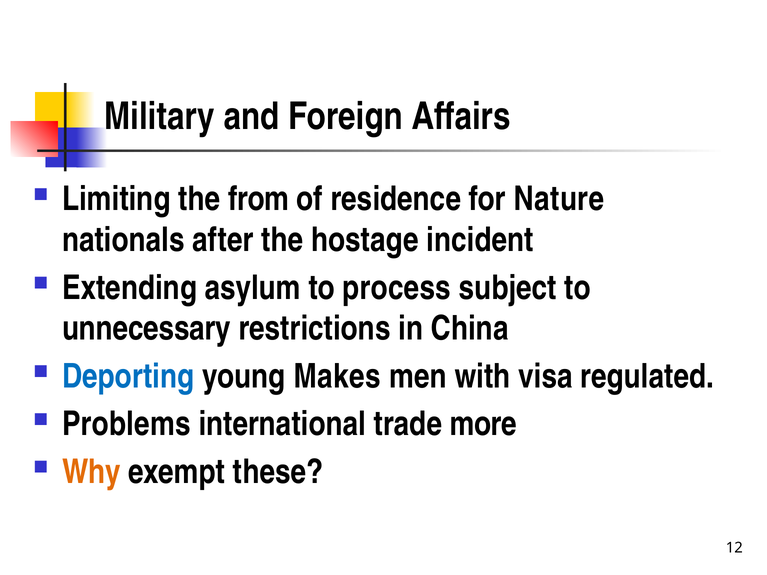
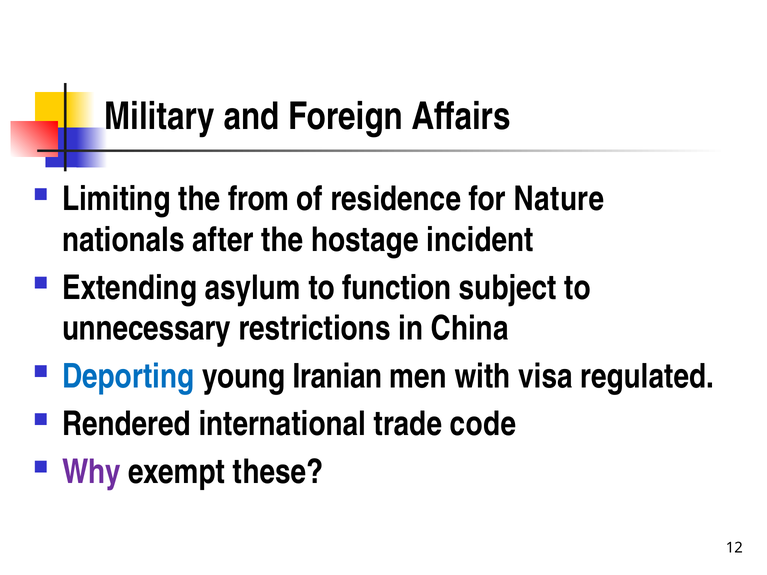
process: process -> function
Makes: Makes -> Iranian
Problems: Problems -> Rendered
more: more -> code
Why colour: orange -> purple
